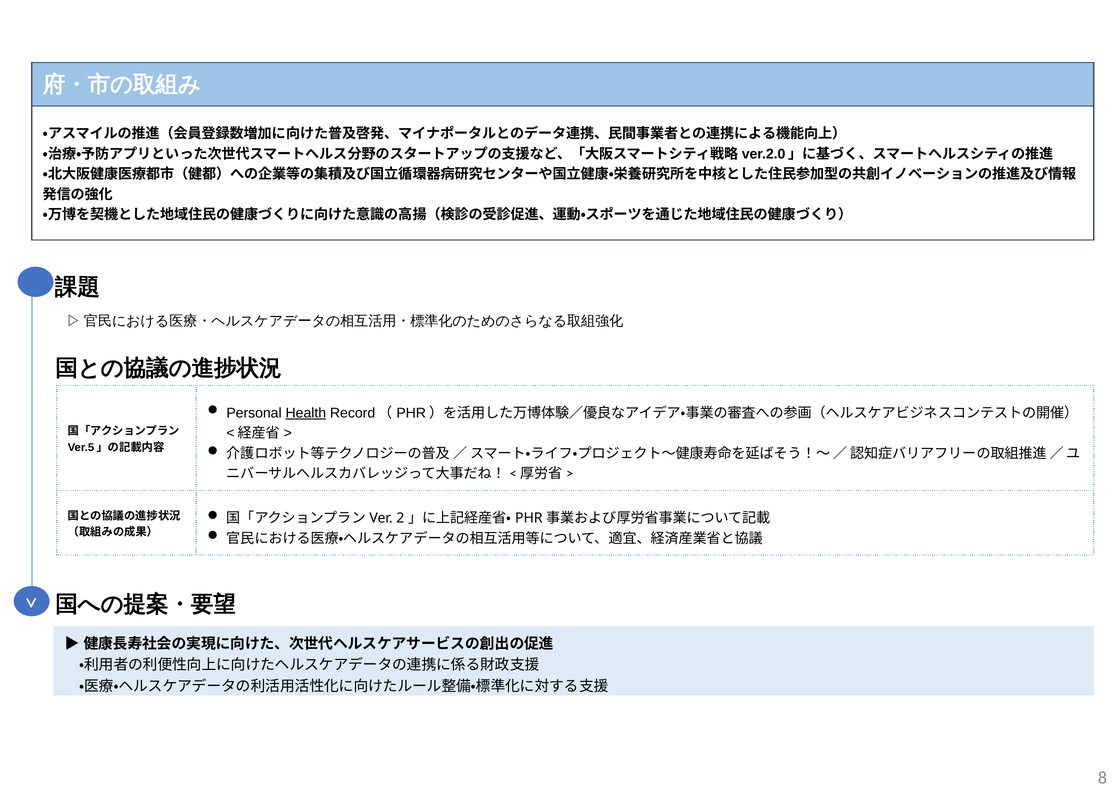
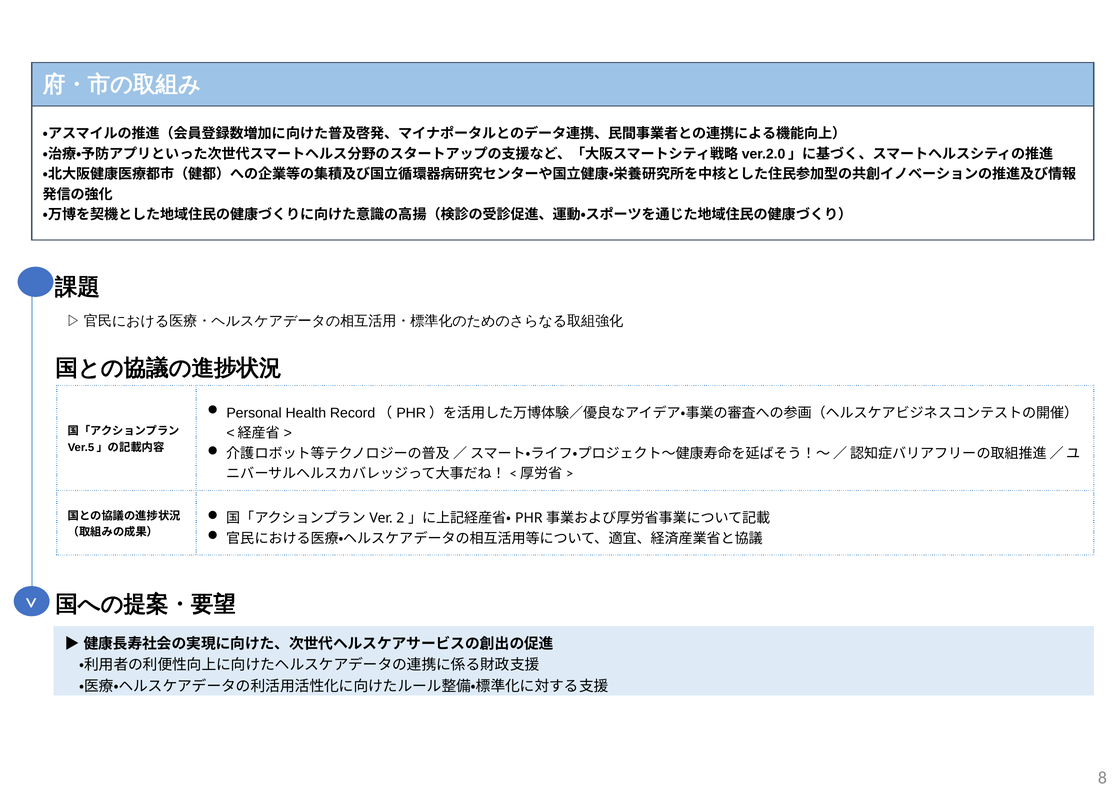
Health underline: present -> none
